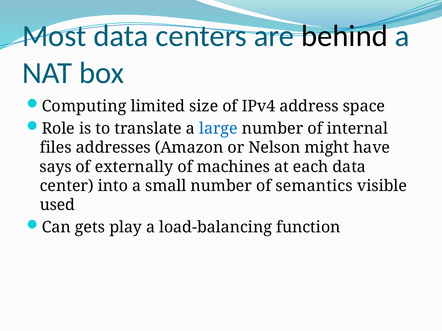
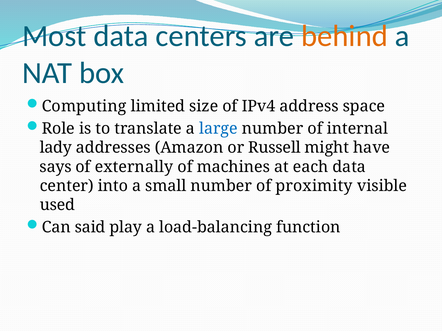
behind colour: black -> orange
files: files -> lady
Nelson: Nelson -> Russell
semantics: semantics -> proximity
gets: gets -> said
